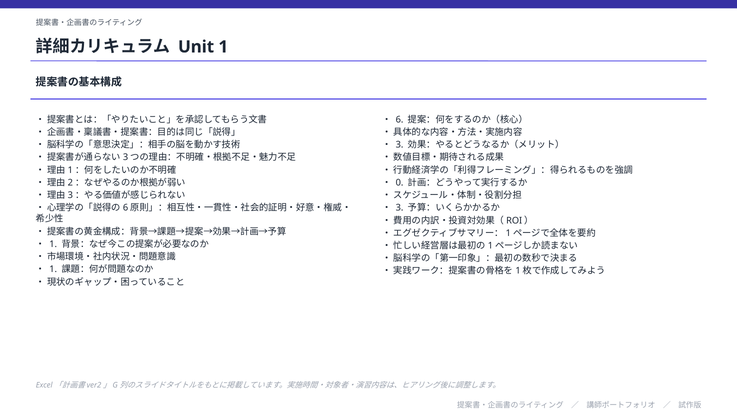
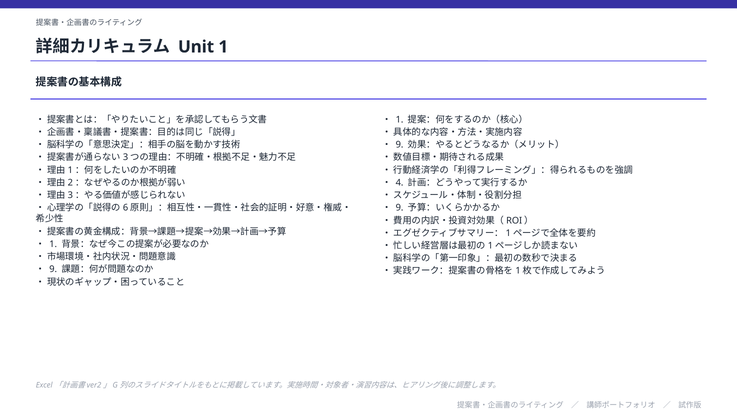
6 at (400, 119): 6 -> 1
3 at (400, 145): 3 -> 9
0: 0 -> 4
3 at (400, 208): 3 -> 9
1 at (53, 269): 1 -> 9
